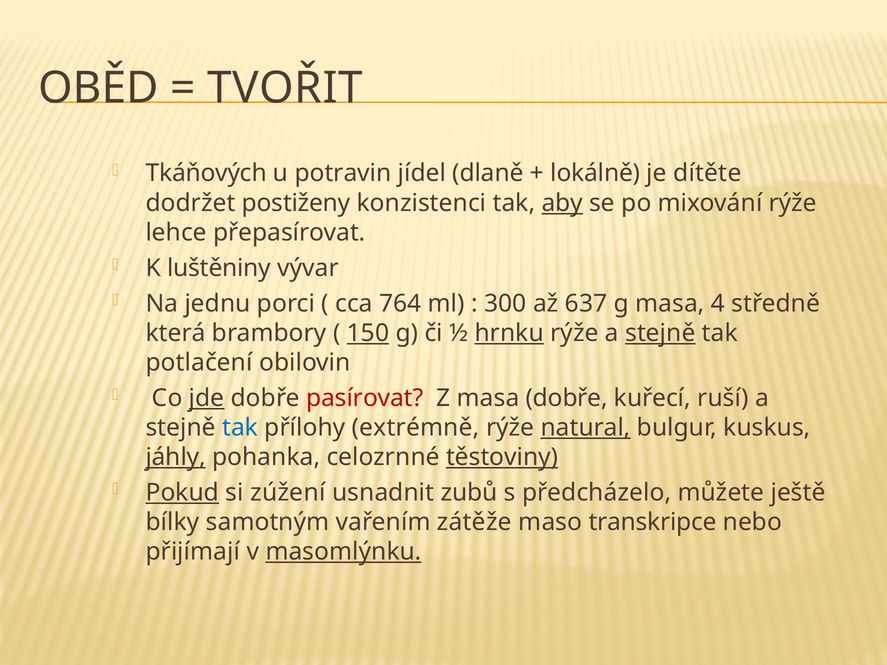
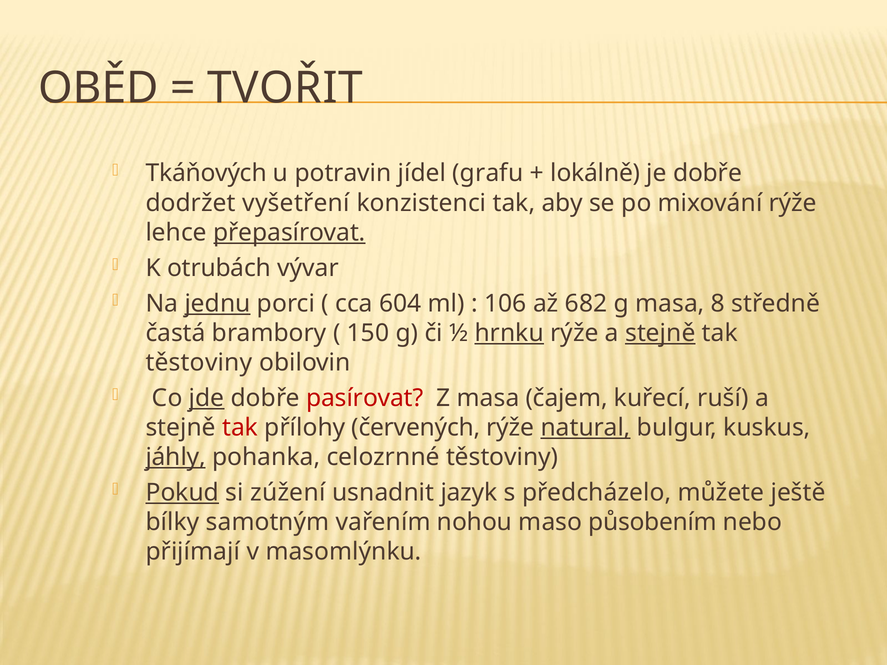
dlaně: dlaně -> grafu
je dítěte: dítěte -> dobře
postiženy: postiženy -> vyšetření
aby underline: present -> none
přepasírovat underline: none -> present
luštěniny: luštěniny -> otrubách
jednu underline: none -> present
764: 764 -> 604
300: 300 -> 106
637: 637 -> 682
4: 4 -> 8
která: která -> častá
150 underline: present -> none
potlačení at (199, 363): potlačení -> těstoviny
masa dobře: dobře -> čajem
tak at (240, 428) colour: blue -> red
extrémně: extrémně -> červených
těstoviny at (502, 457) underline: present -> none
zubů: zubů -> jazyk
zátěže: zátěže -> nohou
transkripce: transkripce -> působením
masomlýnku underline: present -> none
